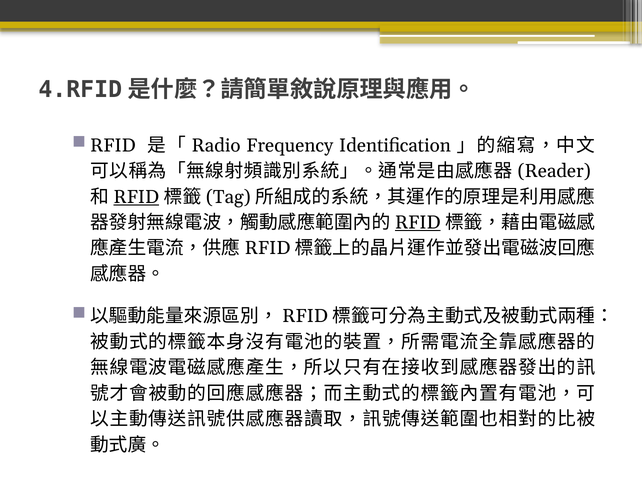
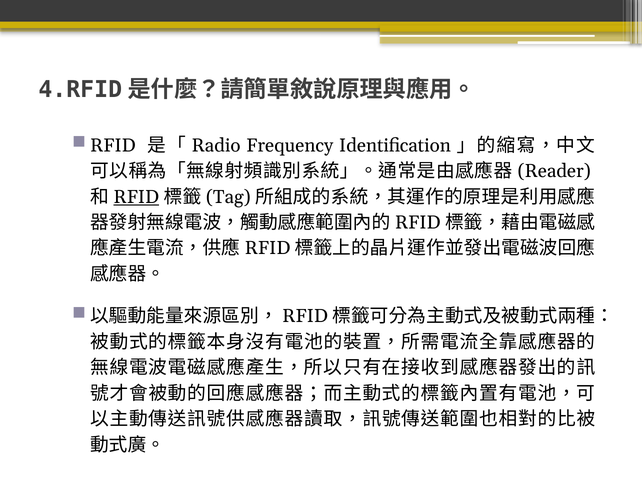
RFID at (418, 222) underline: present -> none
